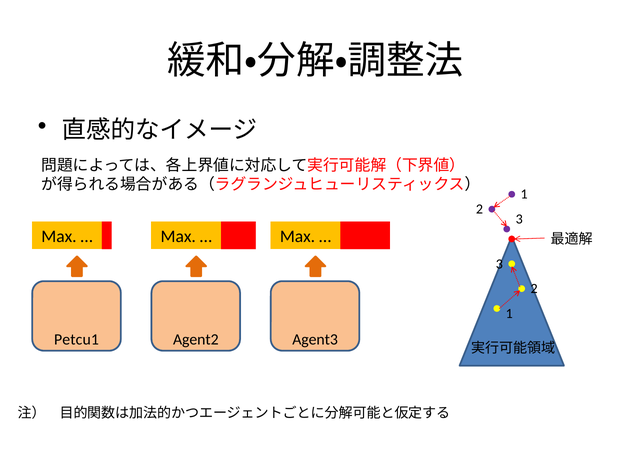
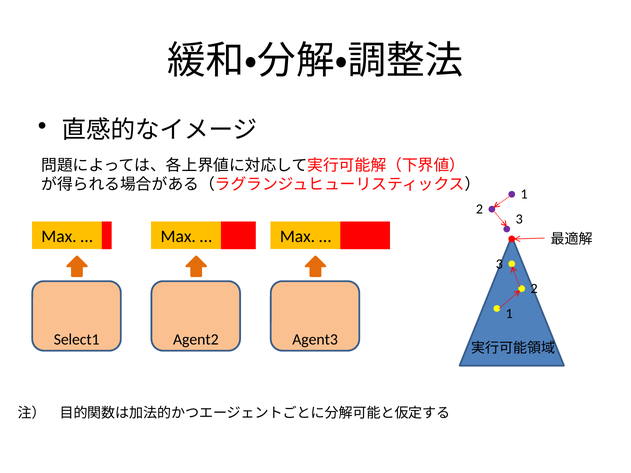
Petcu1: Petcu1 -> Select1
